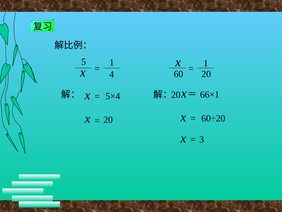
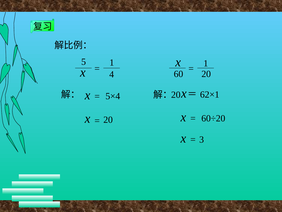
66×1: 66×1 -> 62×1
